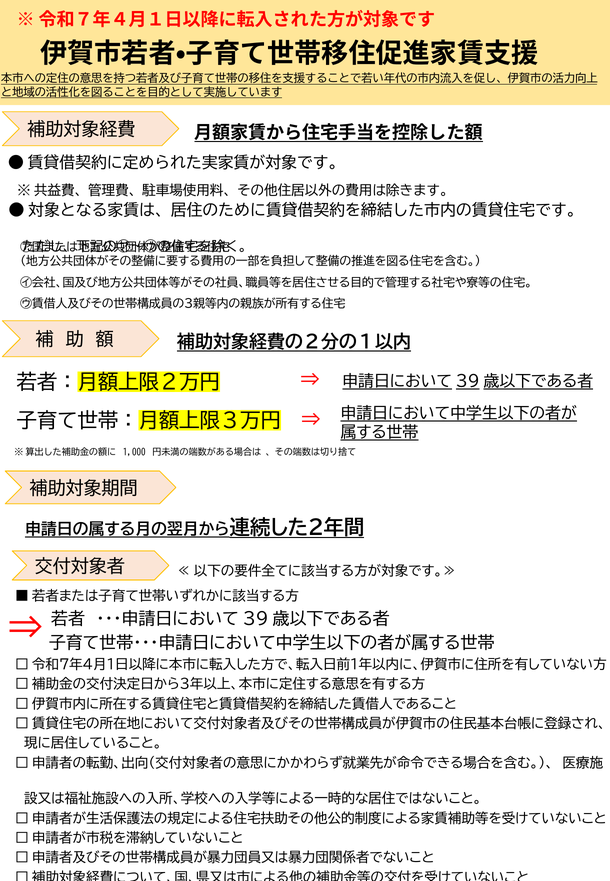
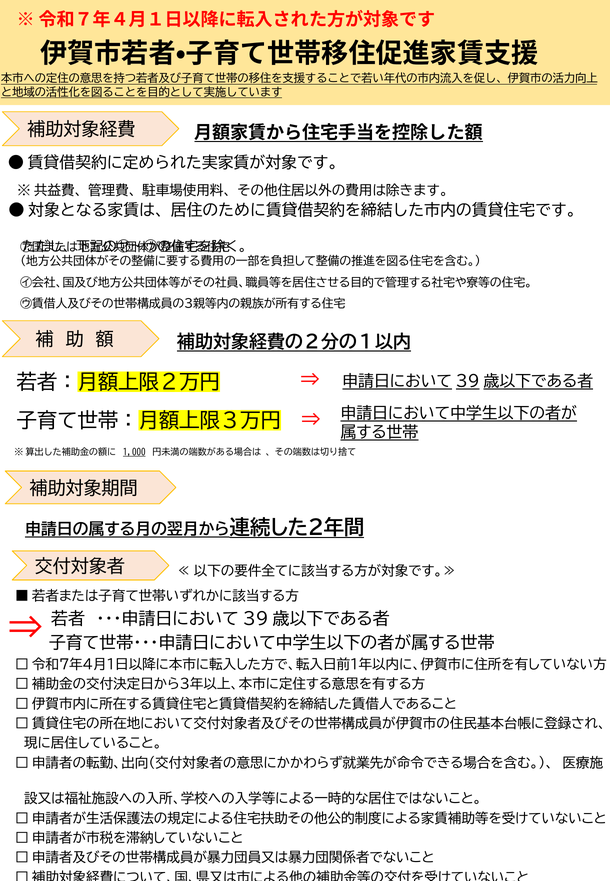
1,000 underline: none -> present
